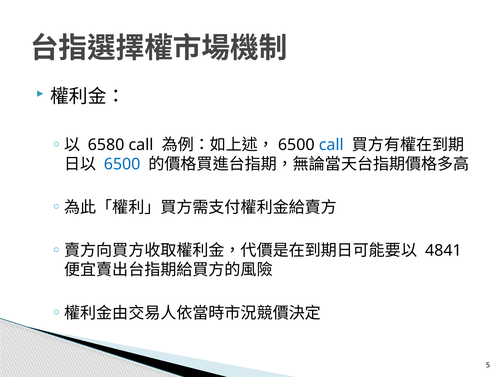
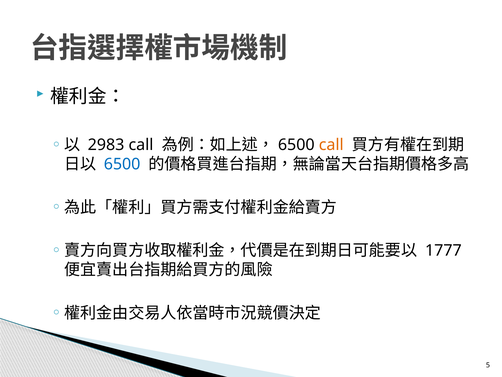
6580: 6580 -> 2983
call at (331, 145) colour: blue -> orange
4841: 4841 -> 1777
